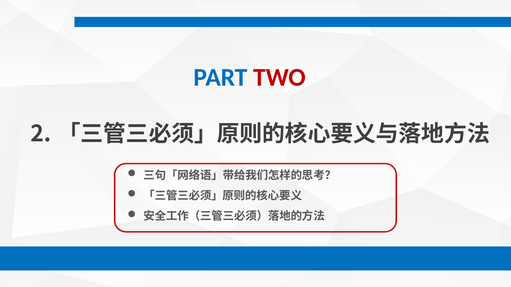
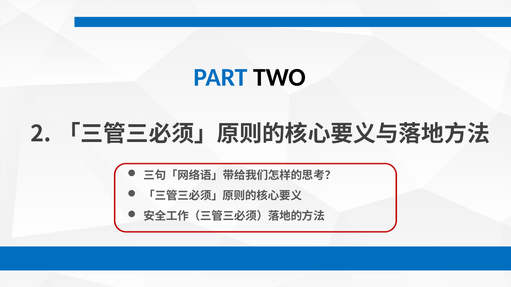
TWO colour: red -> black
